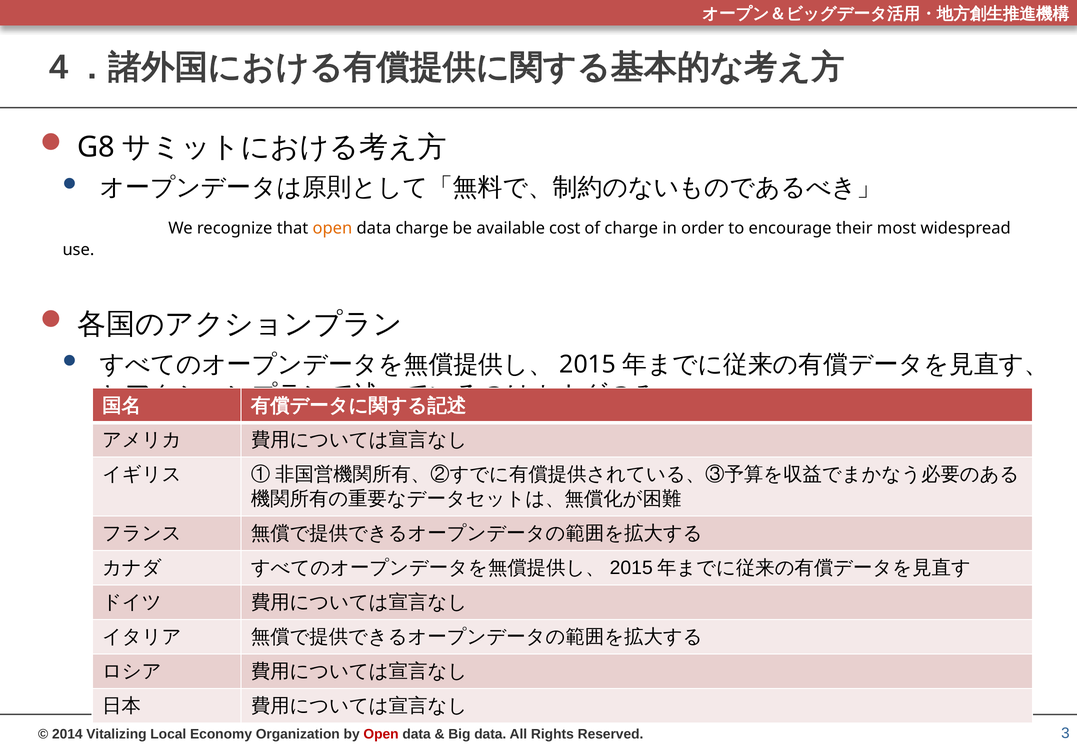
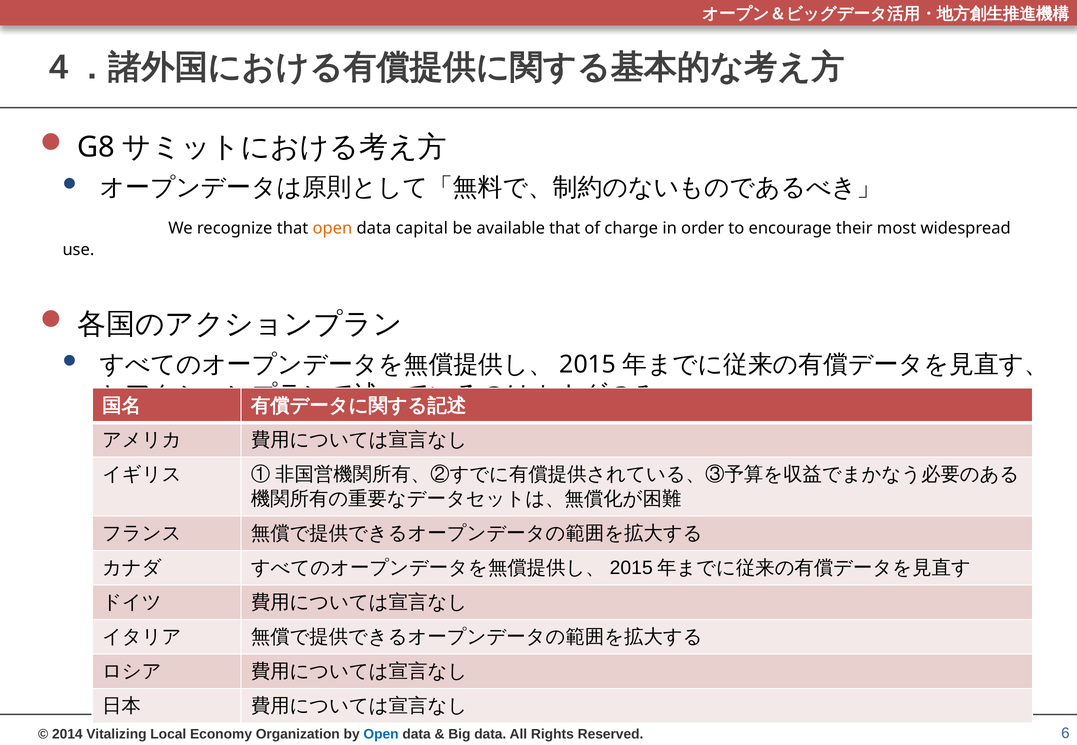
data charge: charge -> capital
available cost: cost -> that
Open at (381, 735) colour: red -> blue
3: 3 -> 6
